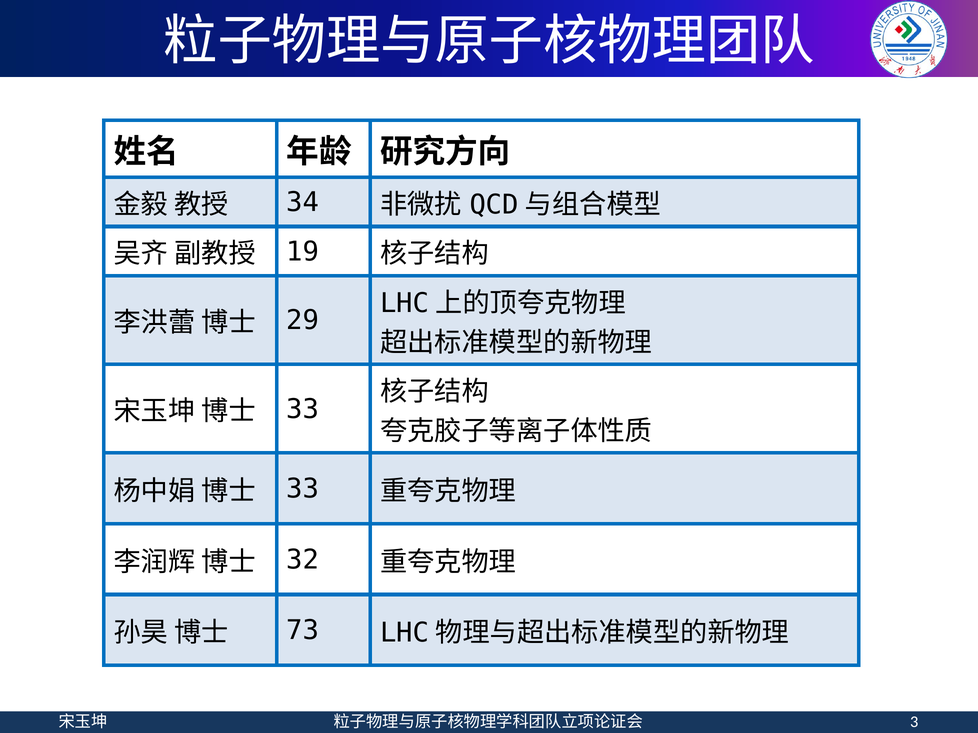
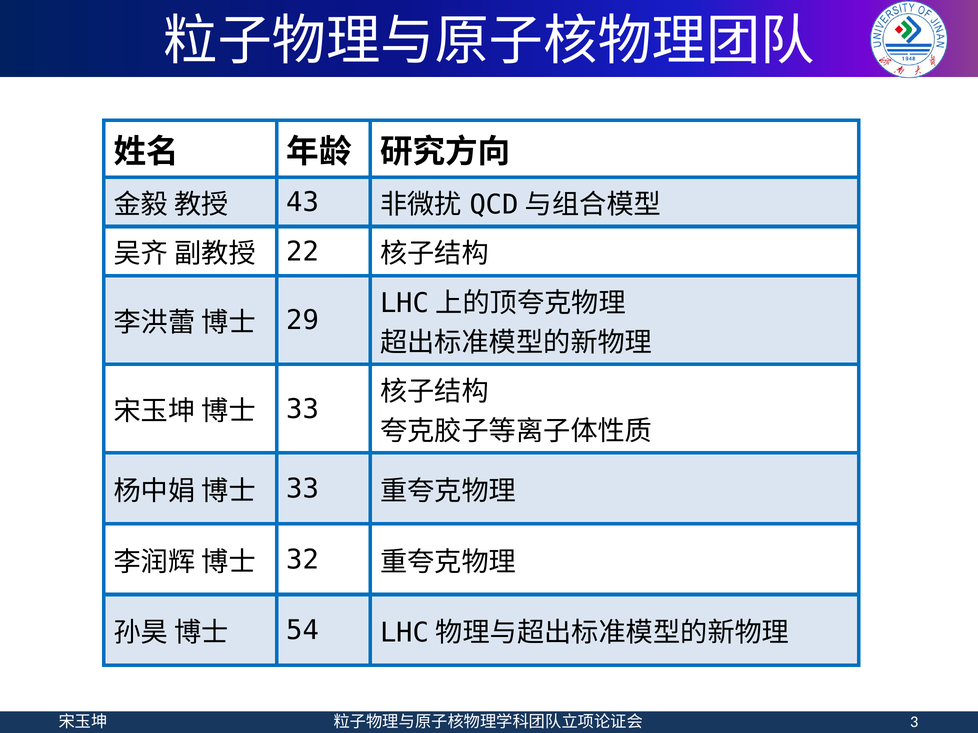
34: 34 -> 43
19: 19 -> 22
73: 73 -> 54
